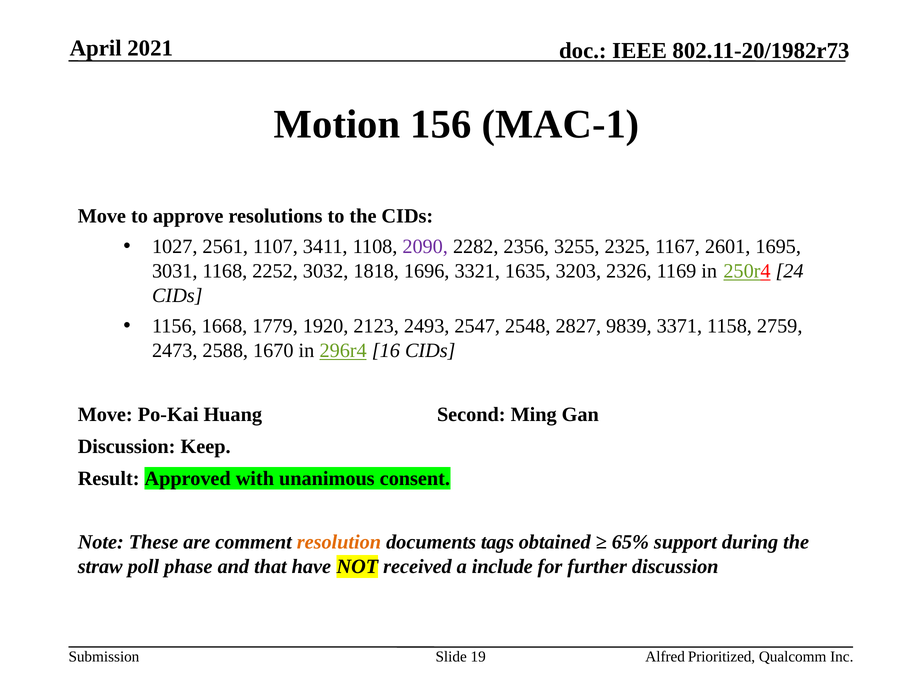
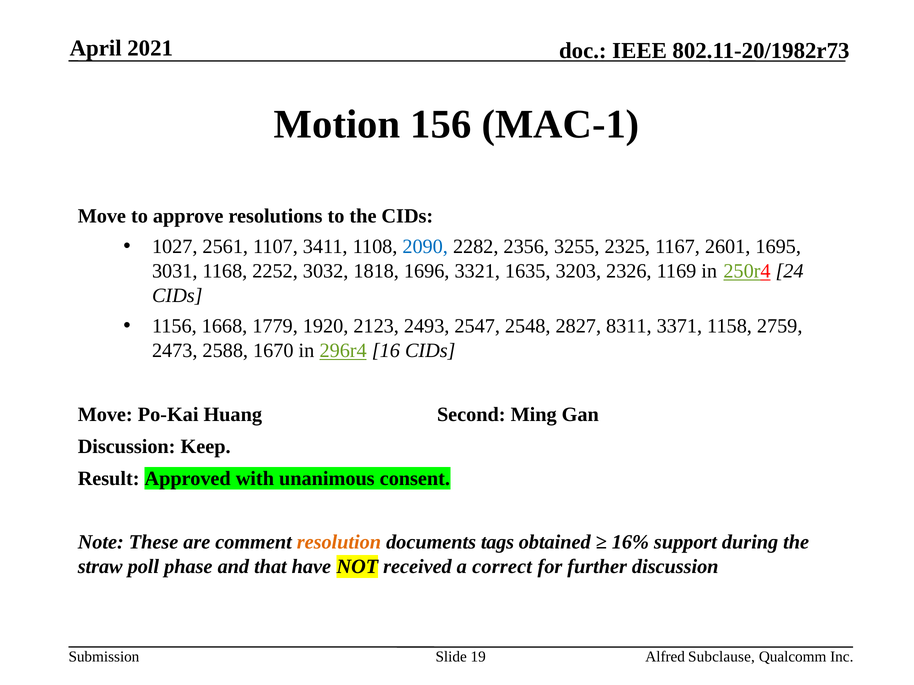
2090 colour: purple -> blue
9839: 9839 -> 8311
65%: 65% -> 16%
include: include -> correct
Prioritized: Prioritized -> Subclause
